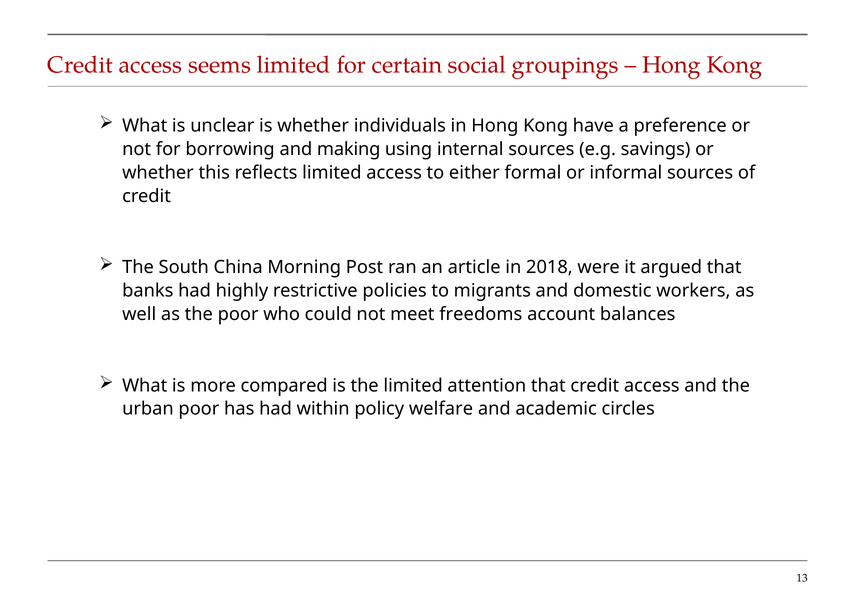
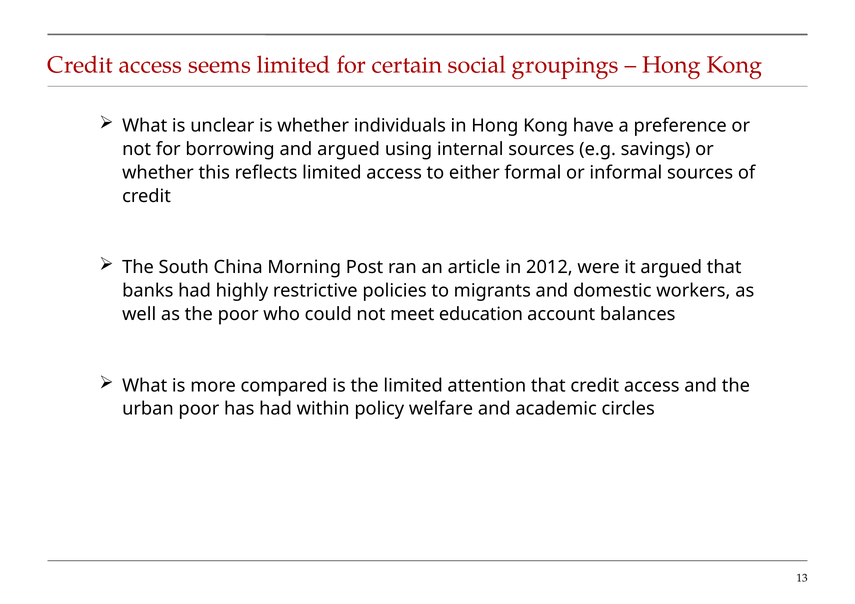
and making: making -> argued
2018: 2018 -> 2012
freedoms: freedoms -> education
